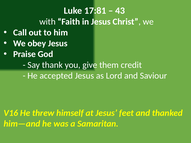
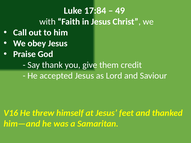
17:81: 17:81 -> 17:84
43: 43 -> 49
